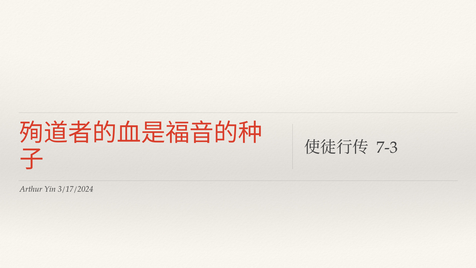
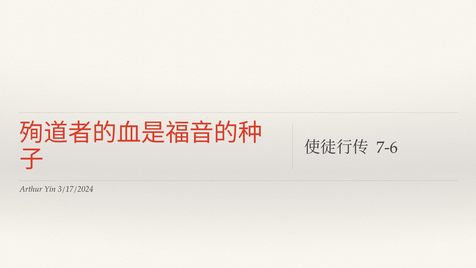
7-3: 7-3 -> 7-6
